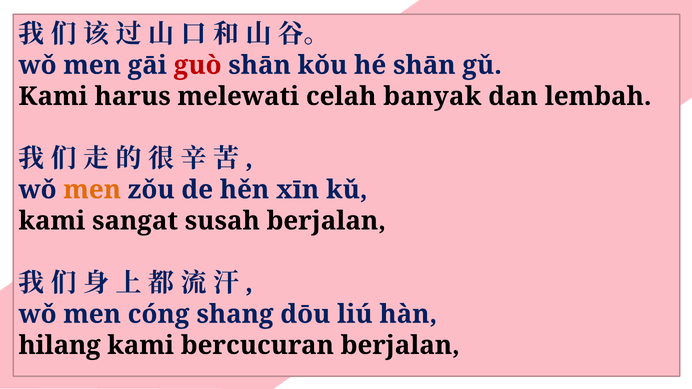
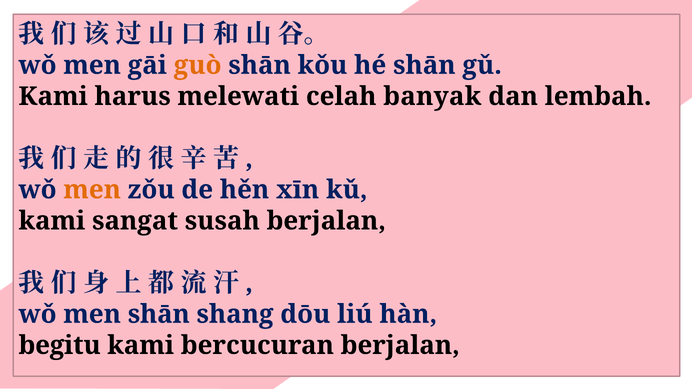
guò colour: red -> orange
men cóng: cóng -> shān
hilang: hilang -> begitu
